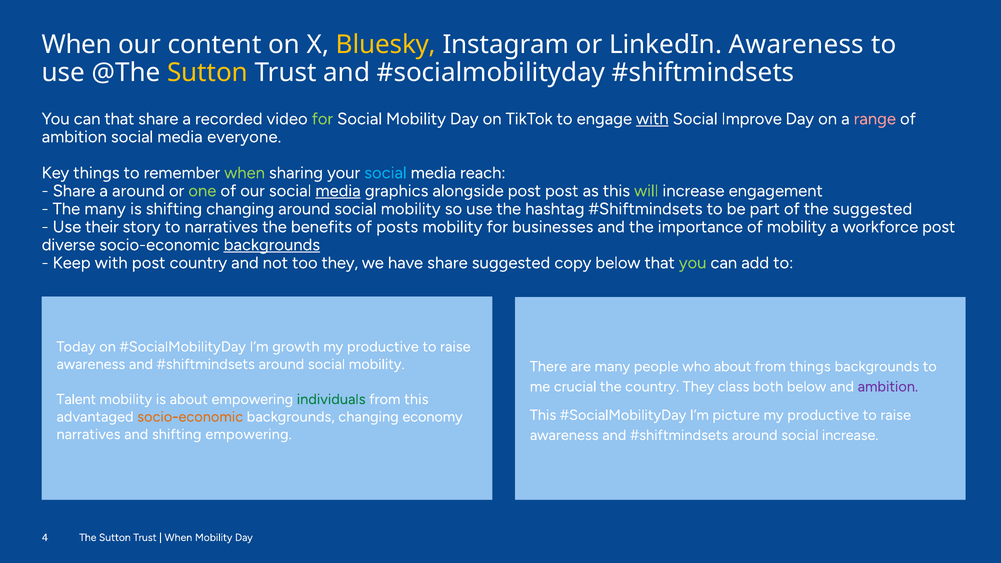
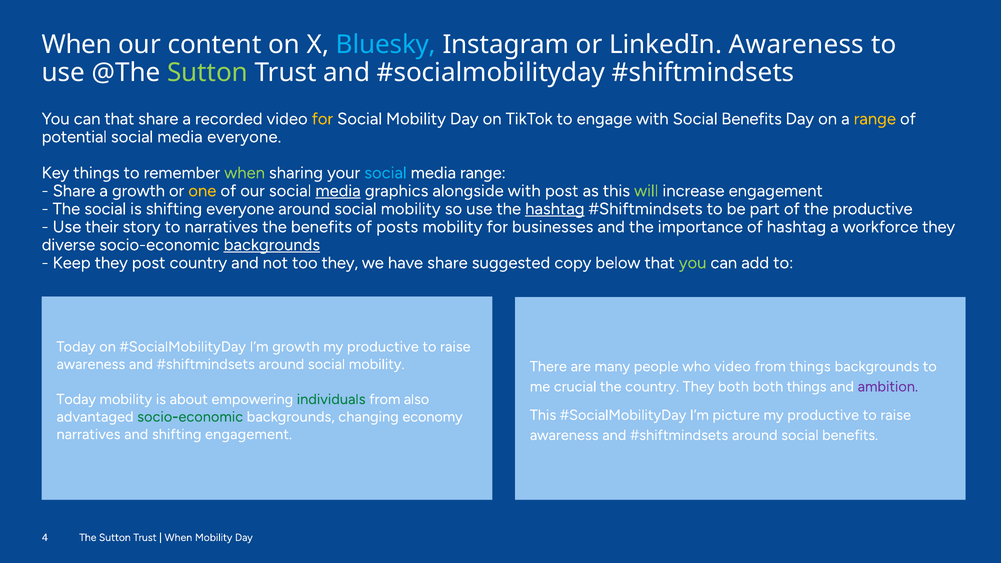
Bluesky colour: yellow -> light blue
Sutton at (208, 73) colour: yellow -> light green
for at (322, 119) colour: light green -> yellow
with at (652, 119) underline: present -> none
Improve at (752, 119): Improve -> Benefits
range at (875, 119) colour: pink -> yellow
ambition at (74, 137): ambition -> potential
media reach: reach -> range
a around: around -> growth
one colour: light green -> yellow
alongside post: post -> with
The many: many -> social
shifting changing: changing -> everyone
hashtag at (555, 209) underline: none -> present
the suggested: suggested -> productive
of mobility: mobility -> hashtag
workforce post: post -> they
Keep with: with -> they
who about: about -> video
They class: class -> both
both below: below -> things
Talent at (76, 399): Talent -> Today
from this: this -> also
socio-economic at (190, 417) colour: orange -> green
shifting empowering: empowering -> engagement
around social increase: increase -> benefits
